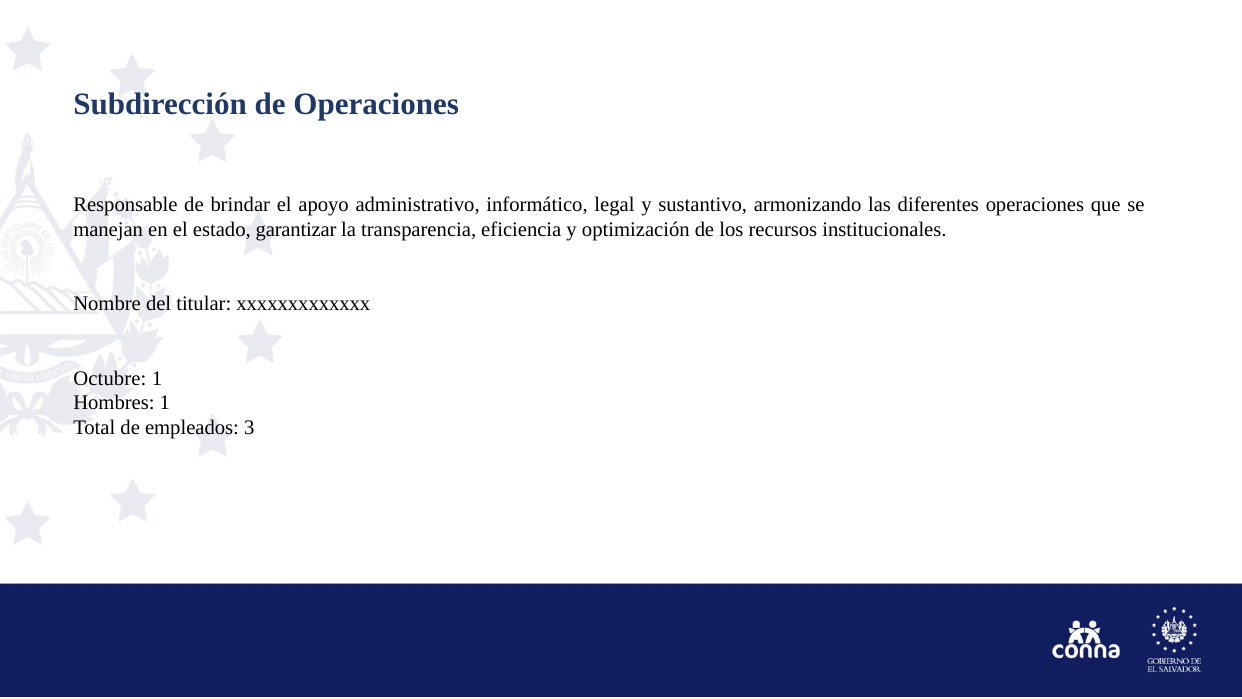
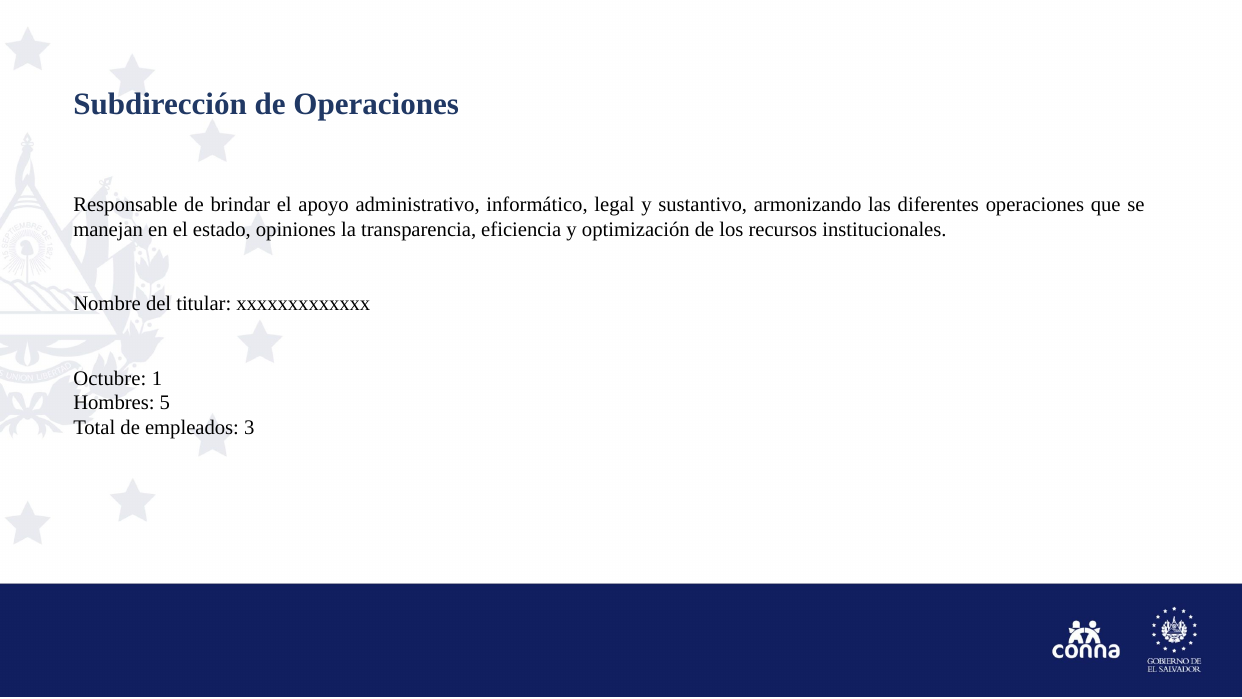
garantizar: garantizar -> opiniones
Hombres 1: 1 -> 5
